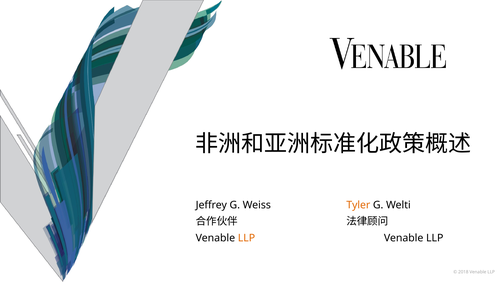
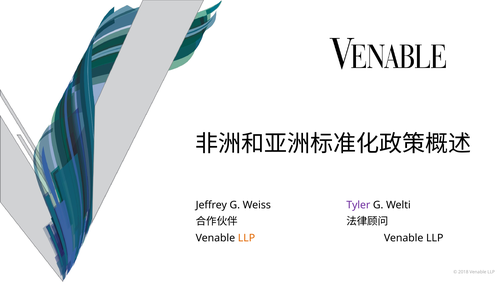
Tyler colour: orange -> purple
